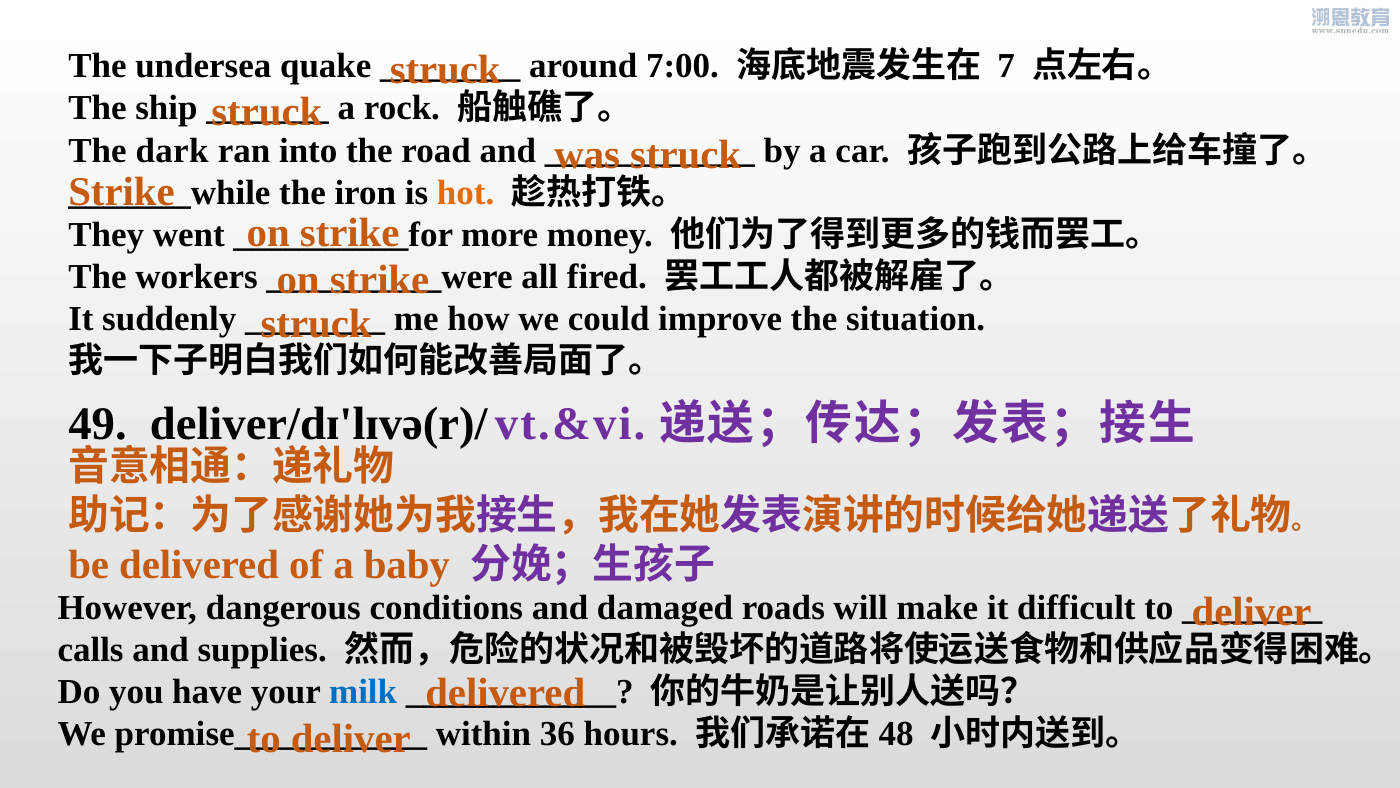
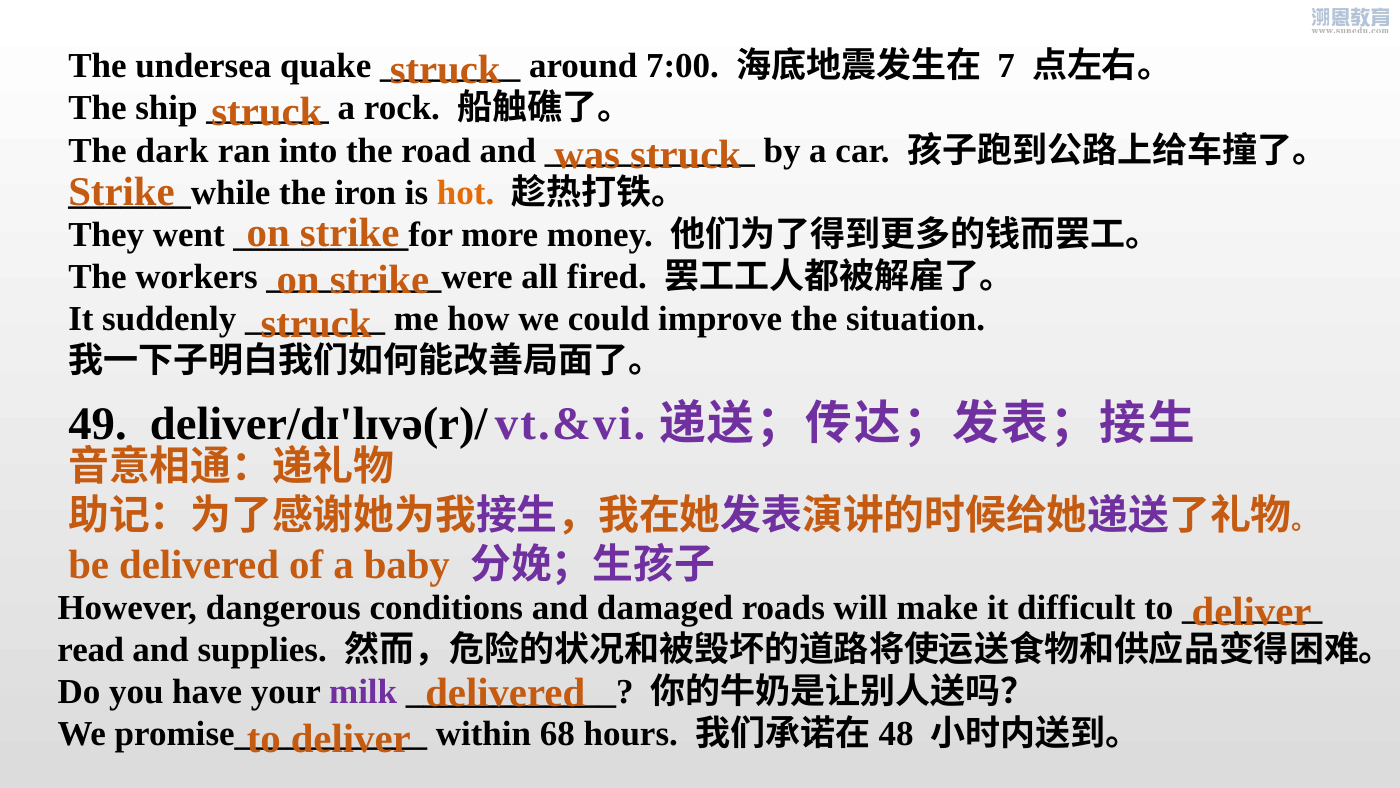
calls: calls -> read
milk colour: blue -> purple
36: 36 -> 68
